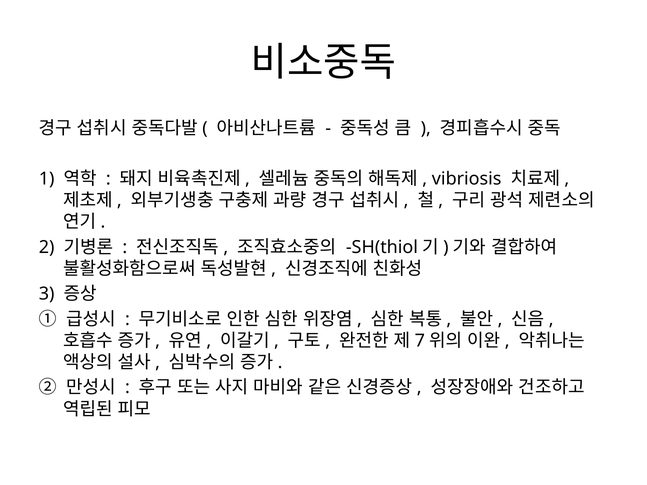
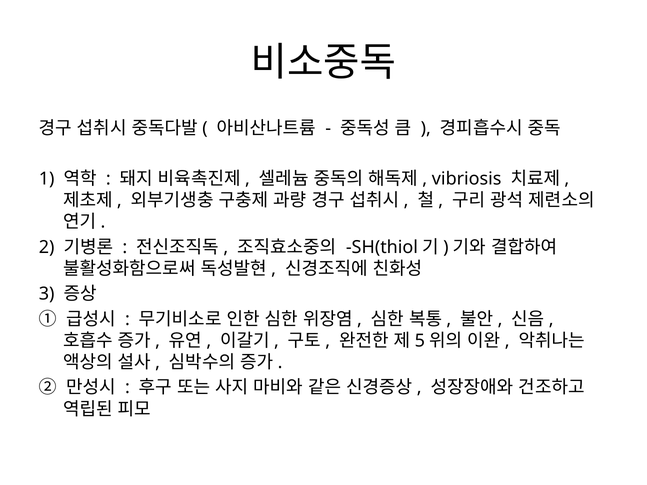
7: 7 -> 5
